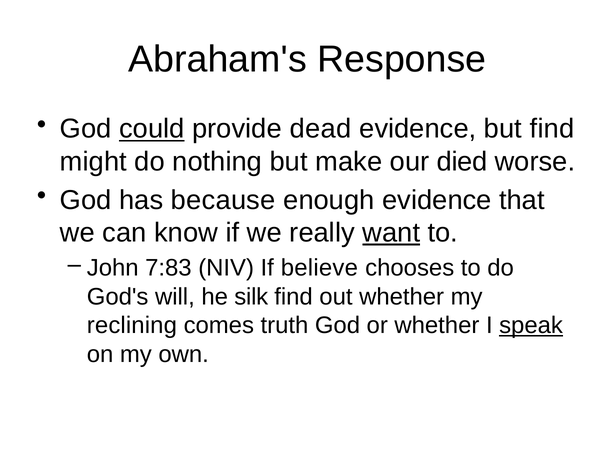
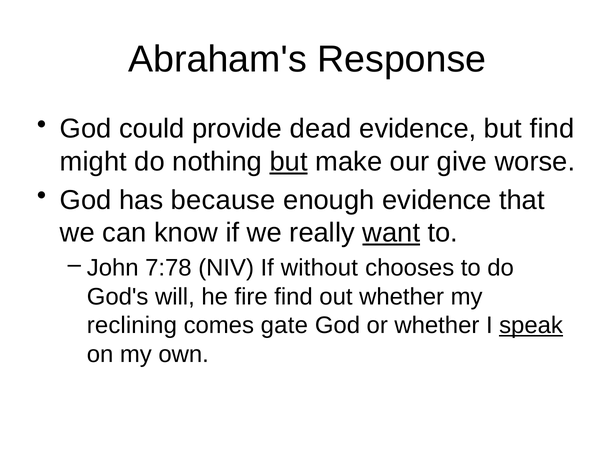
could underline: present -> none
but at (289, 162) underline: none -> present
died: died -> give
7:83: 7:83 -> 7:78
believe: believe -> without
silk: silk -> fire
truth: truth -> gate
